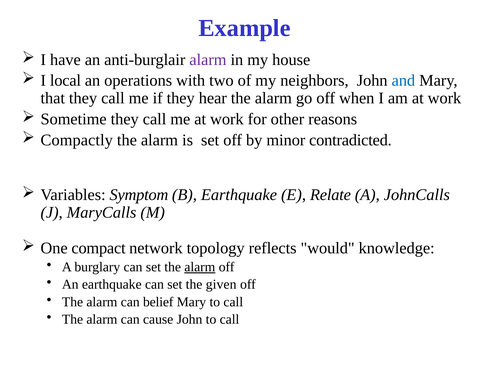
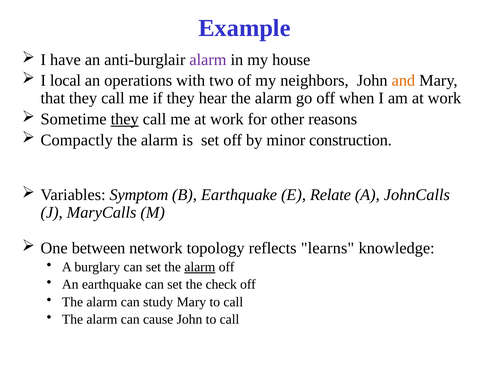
and colour: blue -> orange
they at (125, 119) underline: none -> present
contradicted: contradicted -> construction
compact: compact -> between
would: would -> learns
given: given -> check
belief: belief -> study
